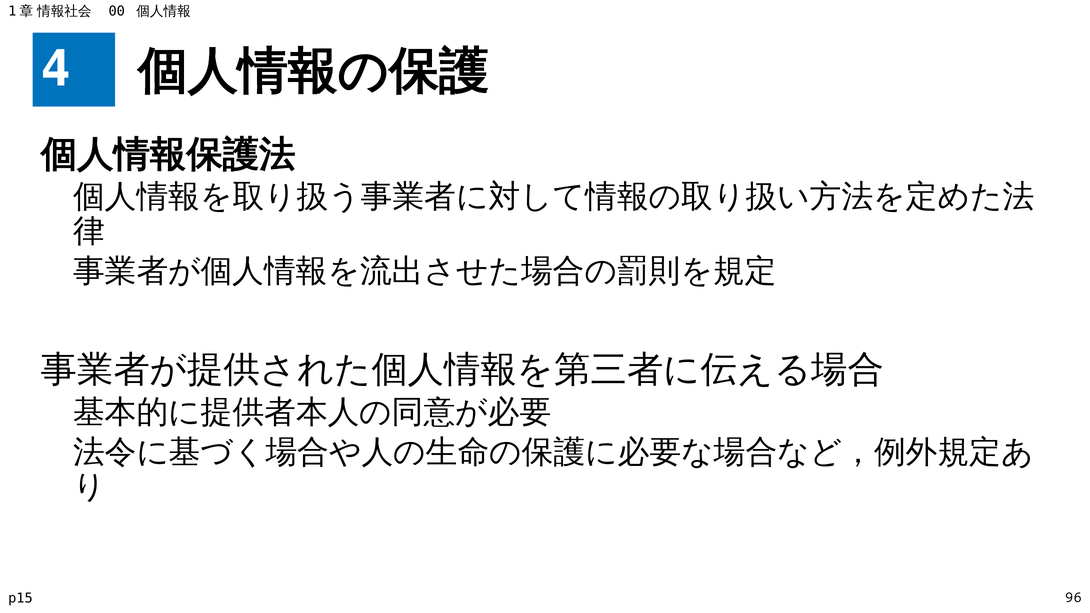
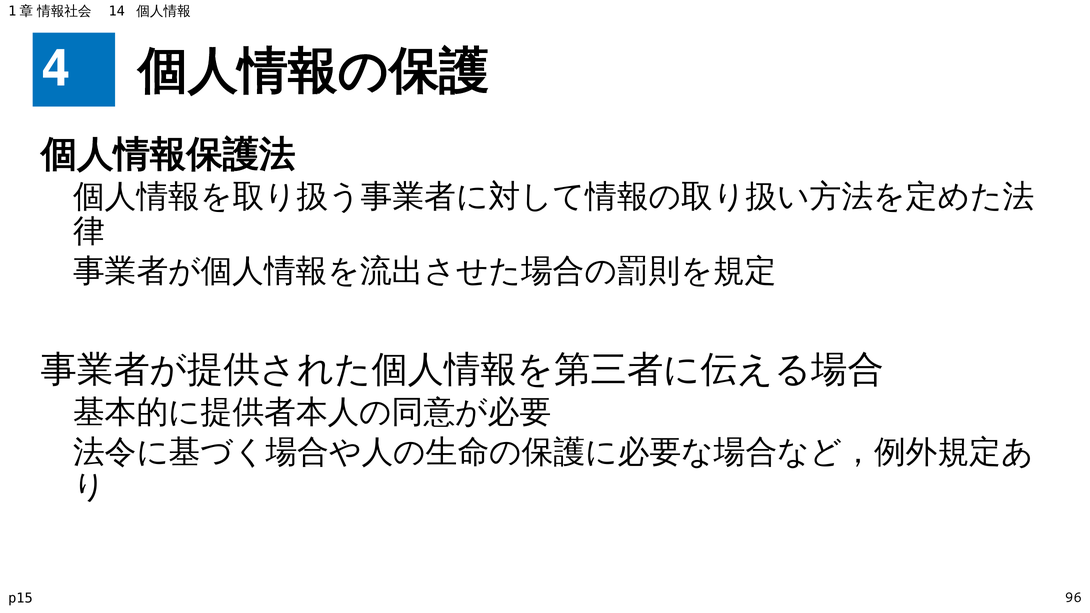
00: 00 -> 14
